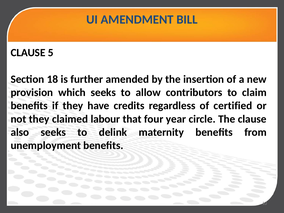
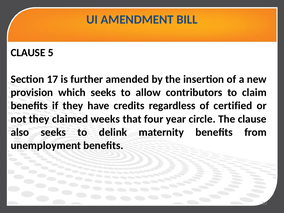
18: 18 -> 17
labour: labour -> weeks
